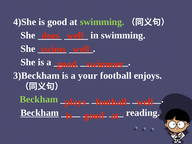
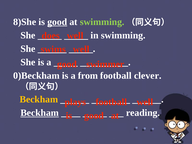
4)She: 4)She -> 8)She
good at (57, 22) underline: none -> present
3)Beckham: 3)Beckham -> 0)Beckham
your: your -> from
enjoys: enjoys -> clever
Beckham at (39, 99) colour: light green -> yellow
